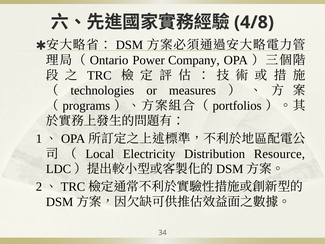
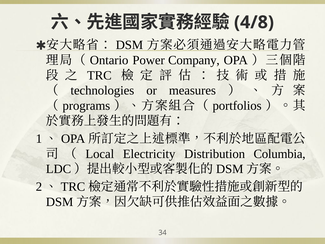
Resource: Resource -> Columbia
